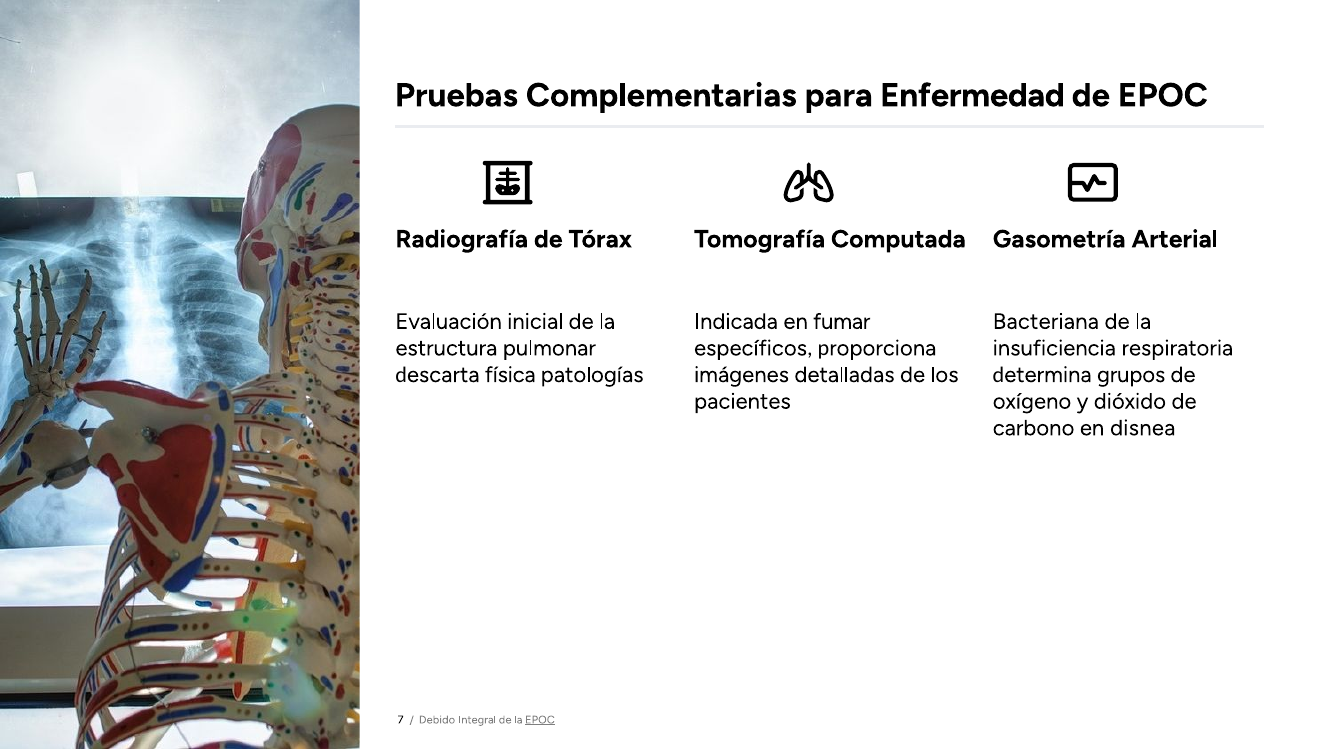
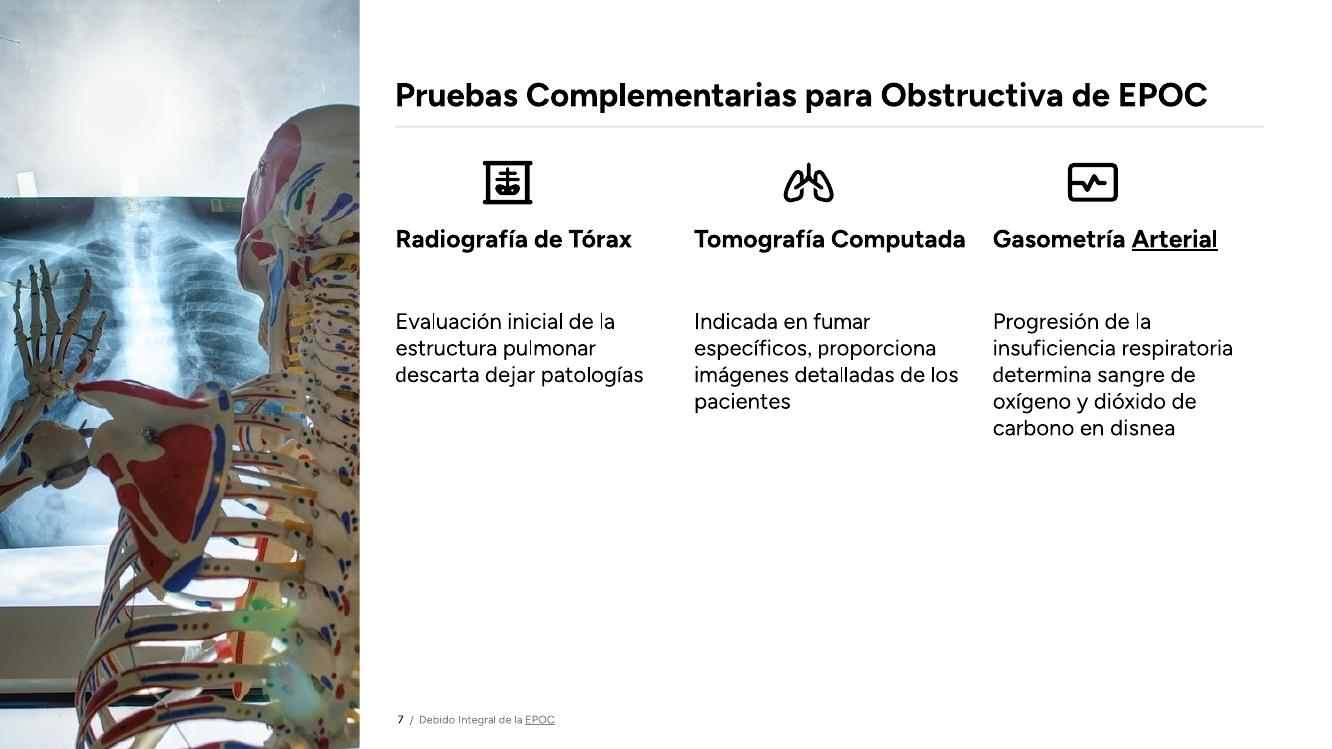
Enfermedad: Enfermedad -> Obstructiva
Arterial underline: none -> present
Bacteriana: Bacteriana -> Progresión
física: física -> dejar
grupos: grupos -> sangre
